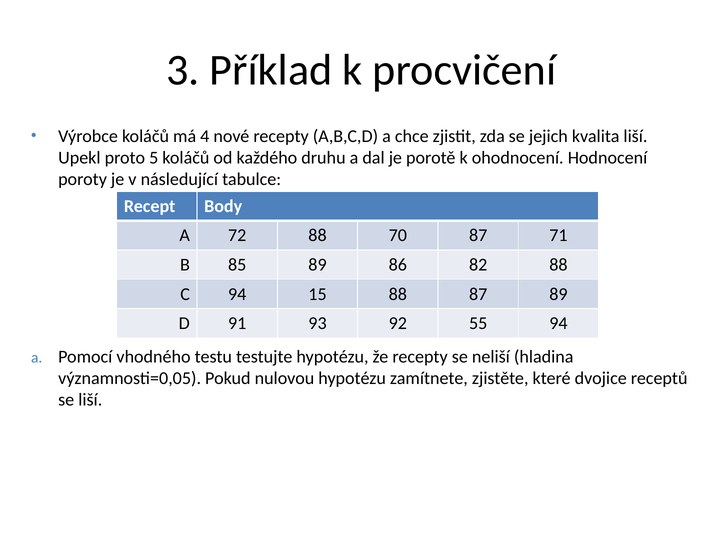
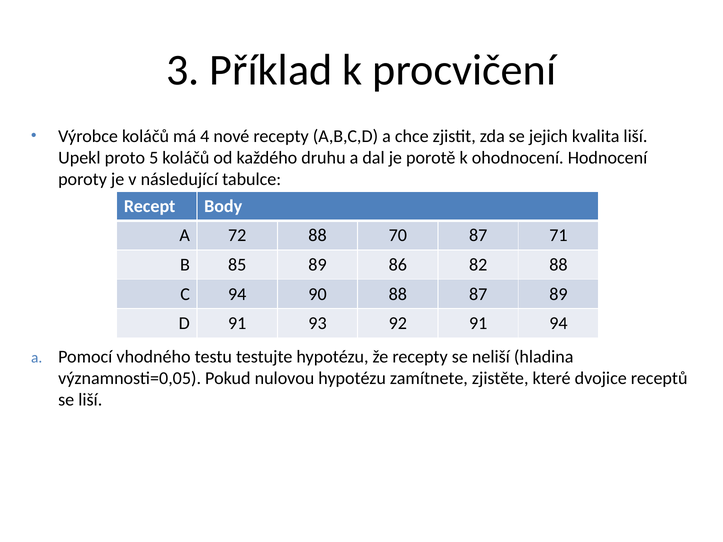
15: 15 -> 90
92 55: 55 -> 91
